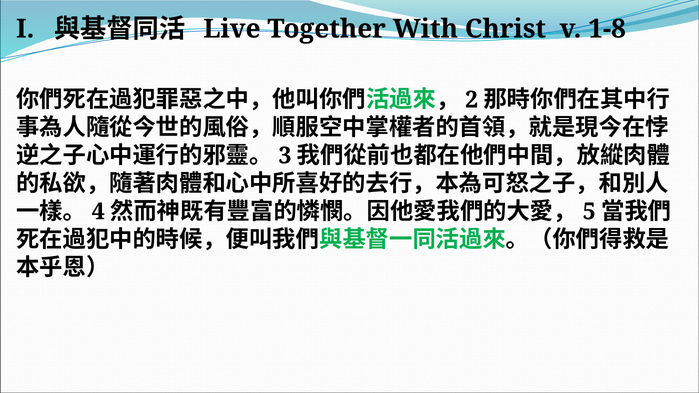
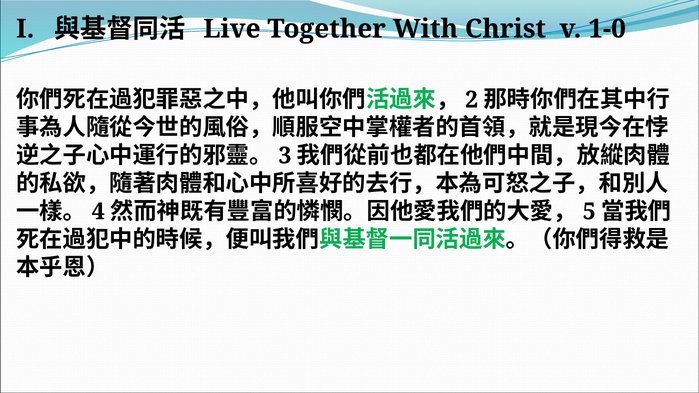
1-8: 1-8 -> 1-0
